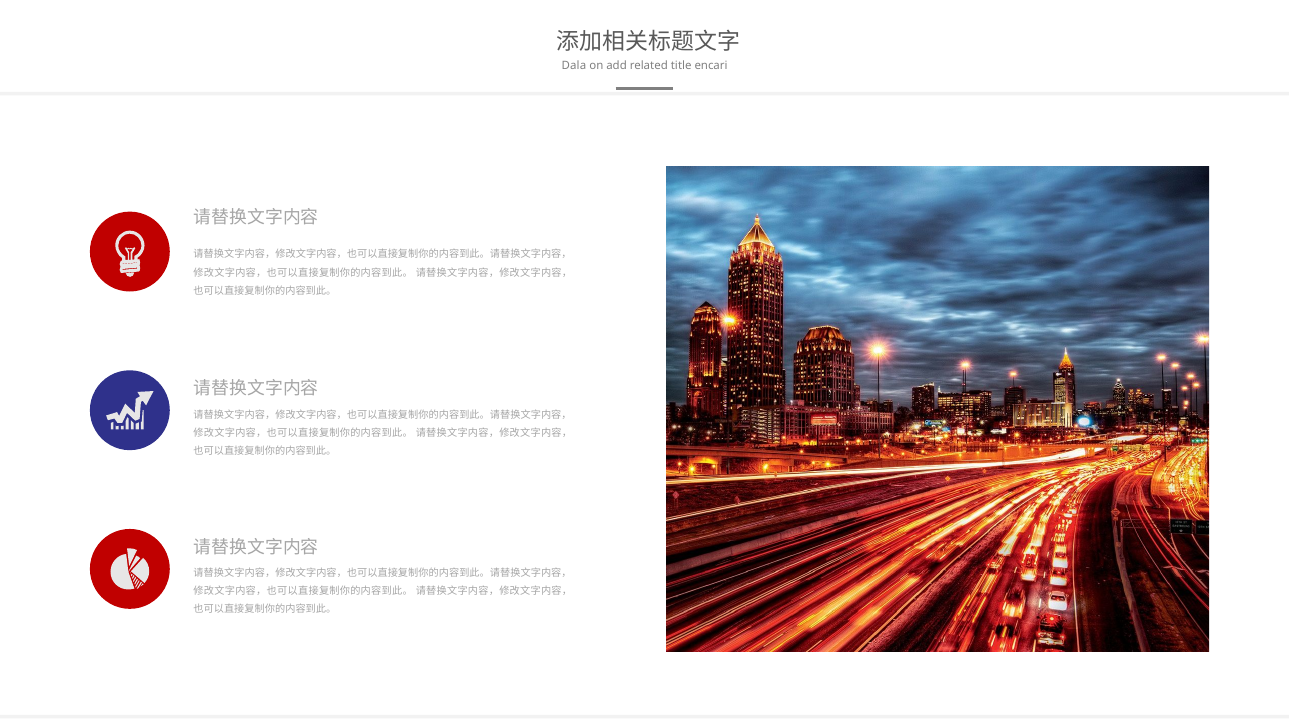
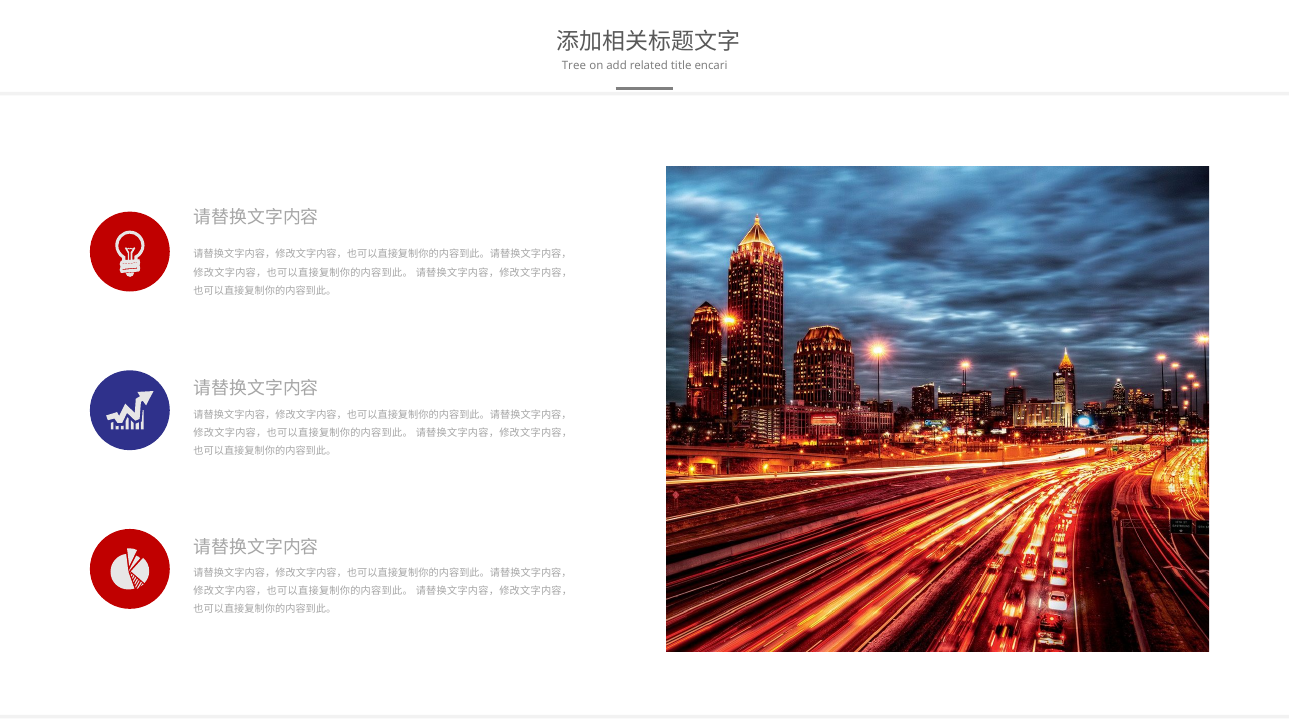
Dala: Dala -> Tree
